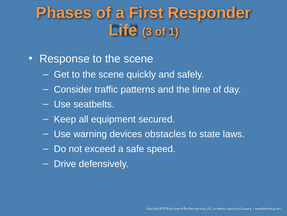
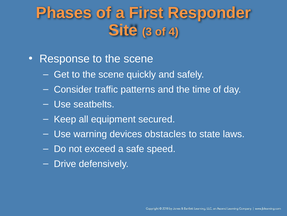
Life: Life -> Site
1: 1 -> 4
